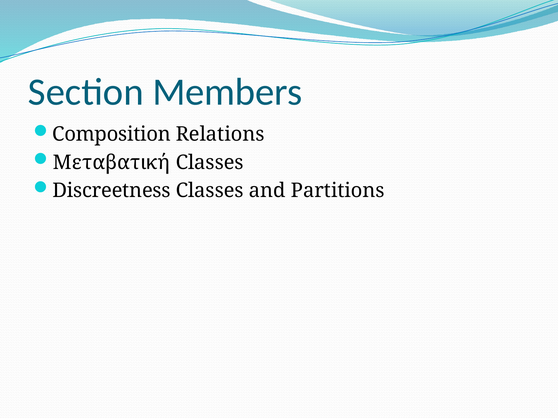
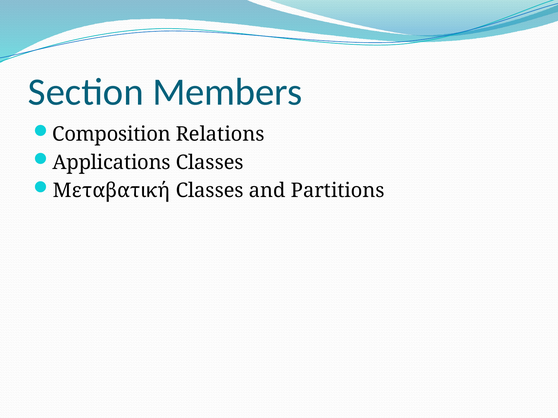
Μεταβατική: Μεταβατική -> Applications
Discreetness: Discreetness -> Μεταβατική
